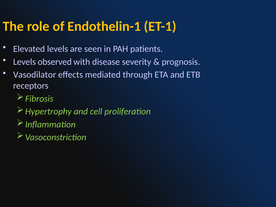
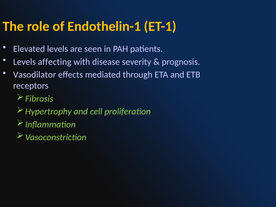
observed: observed -> affecting
